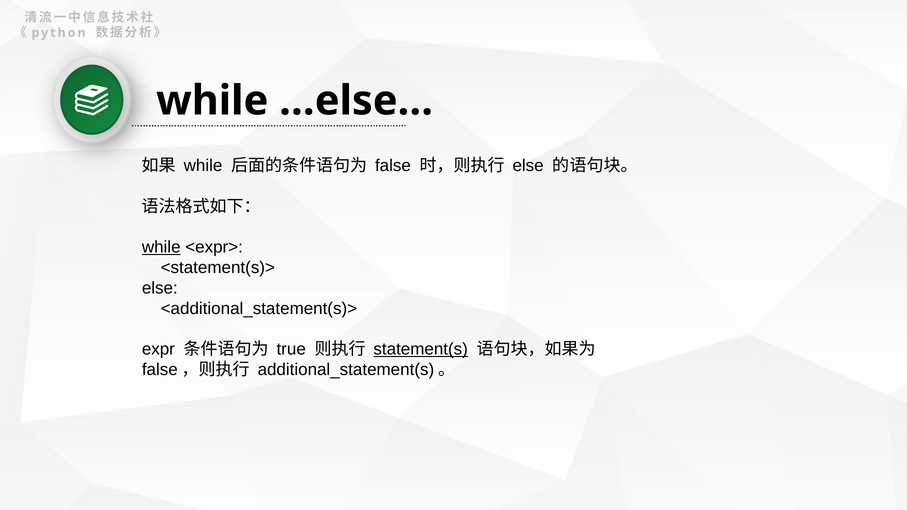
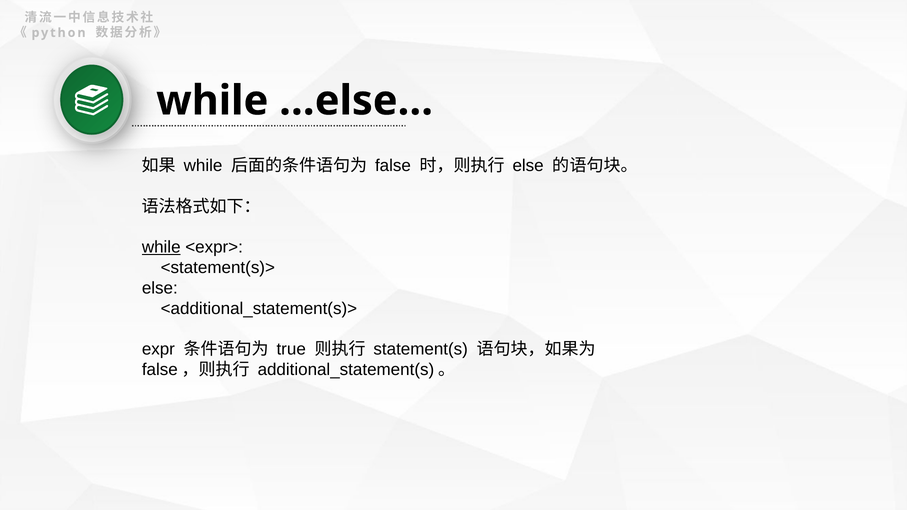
statement(s underline: present -> none
